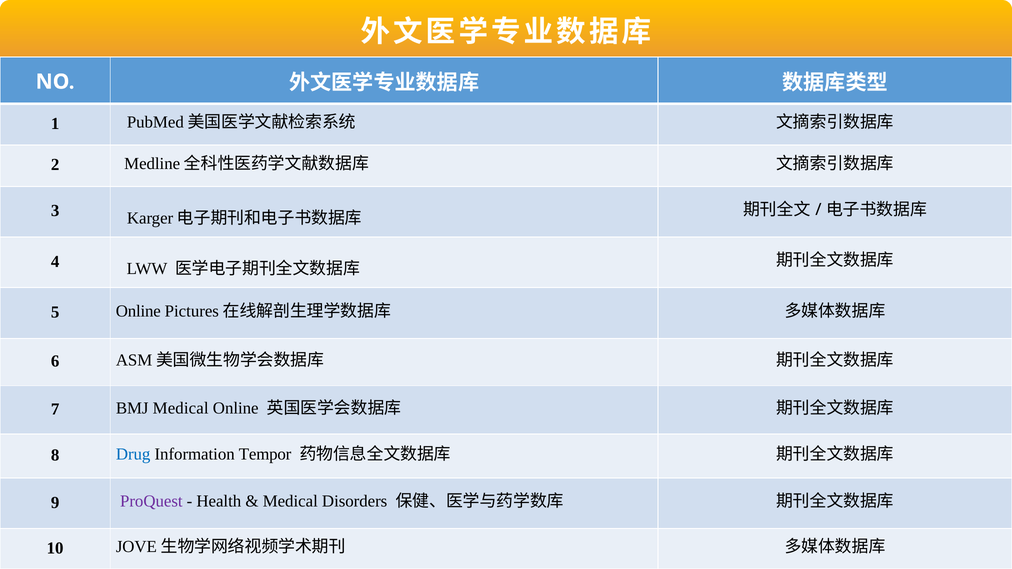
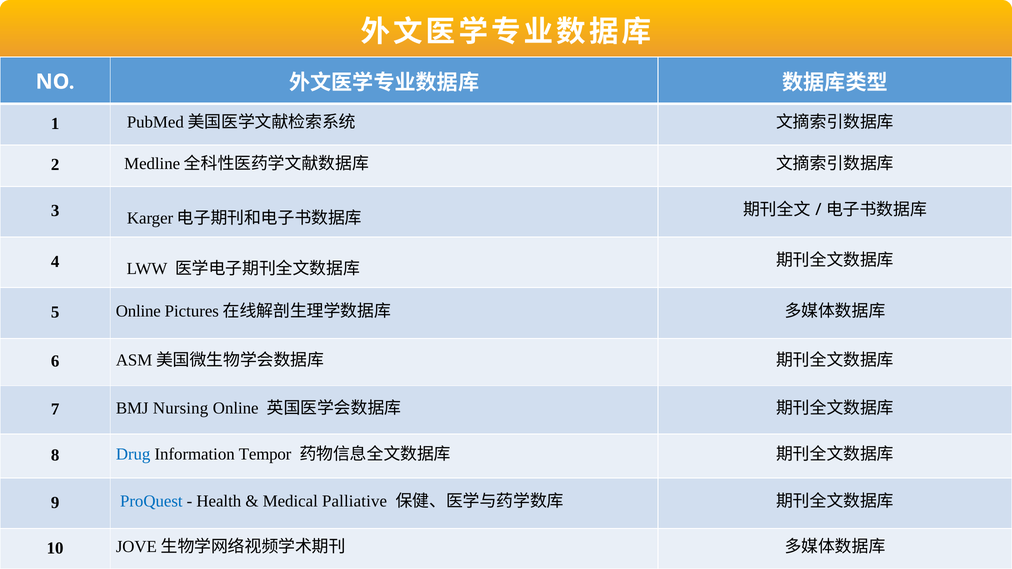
BMJ Medical: Medical -> Nursing
ProQuest colour: purple -> blue
Disorders: Disorders -> Palliative
